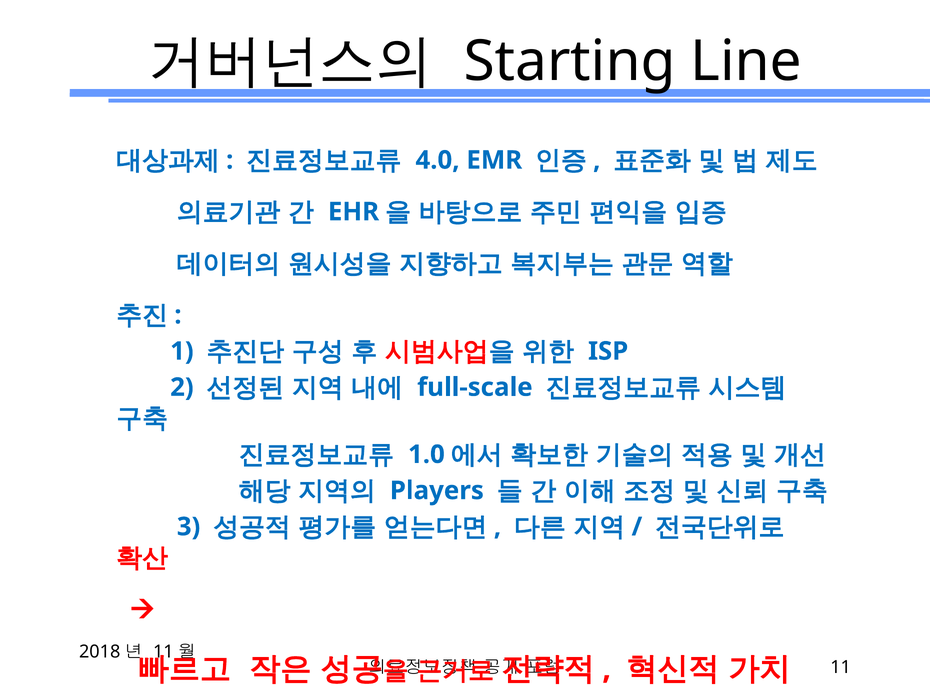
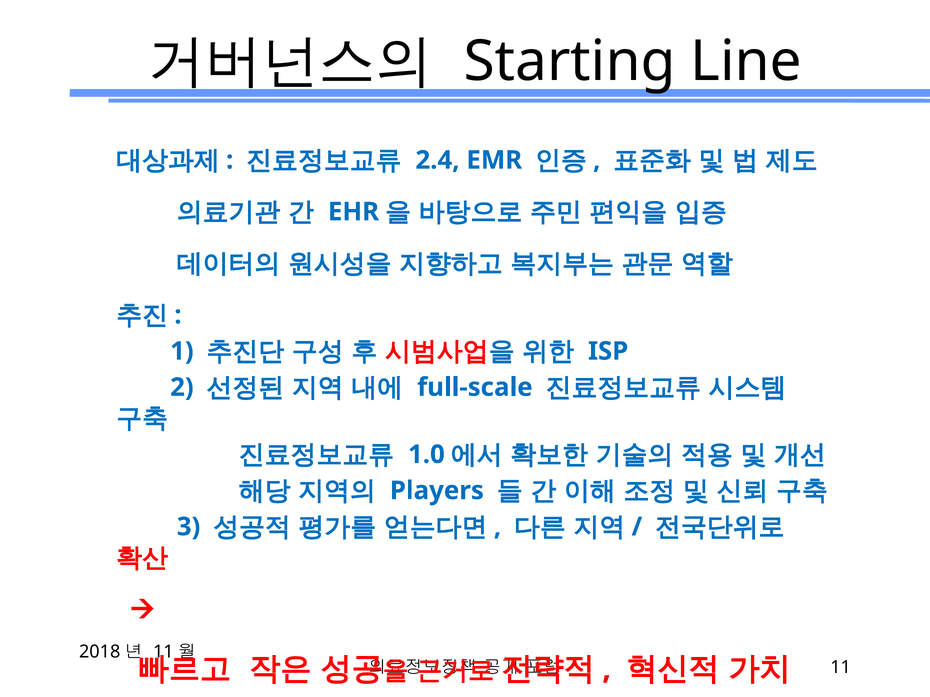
4.0: 4.0 -> 2.4
